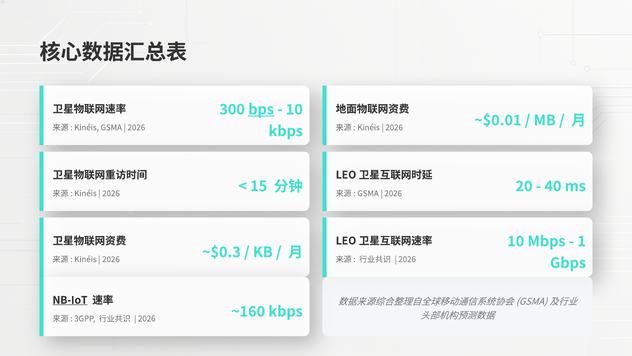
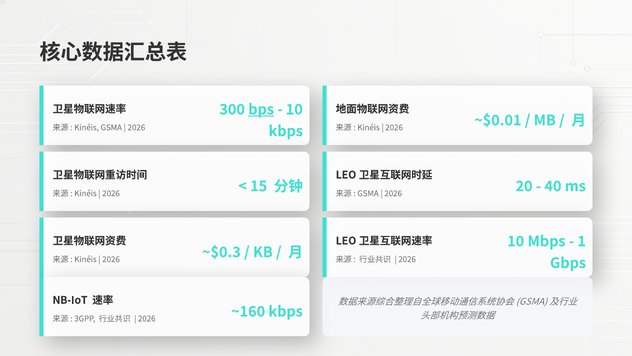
NB-IoT underline: present -> none
